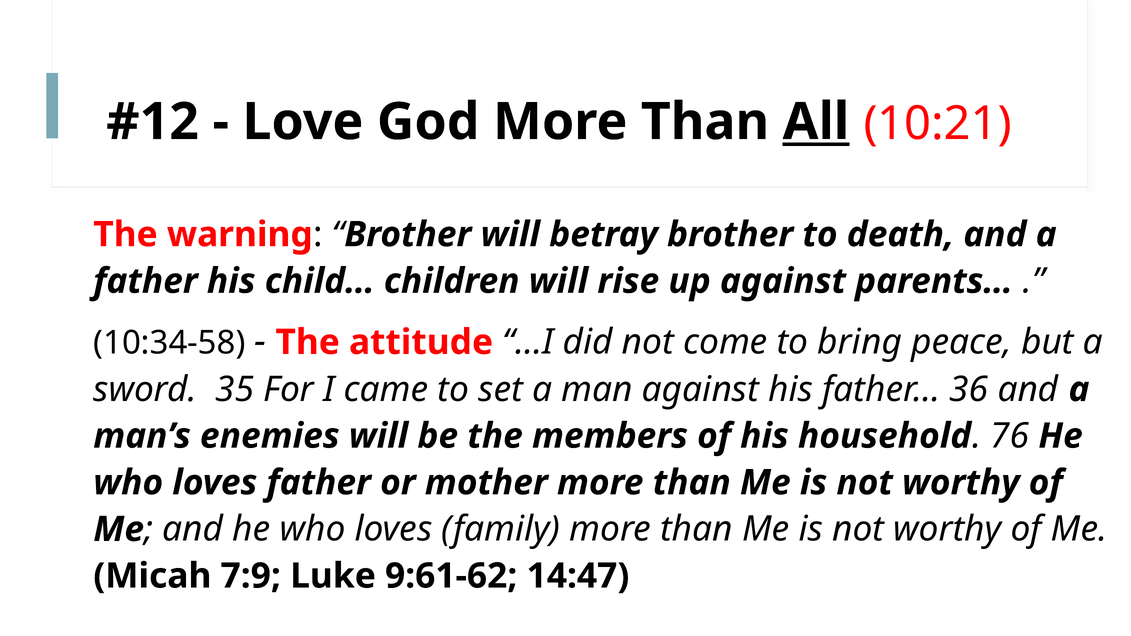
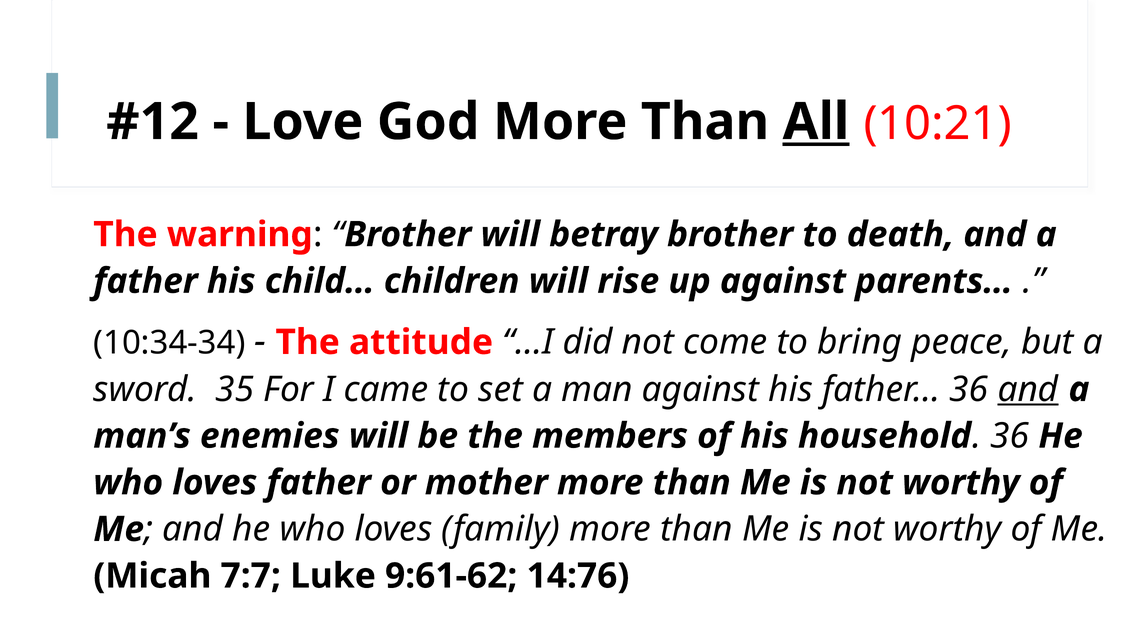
10:34-58: 10:34-58 -> 10:34-34
and at (1028, 390) underline: none -> present
76 at (1010, 436): 76 -> 36
7:9: 7:9 -> 7:7
14:47: 14:47 -> 14:76
